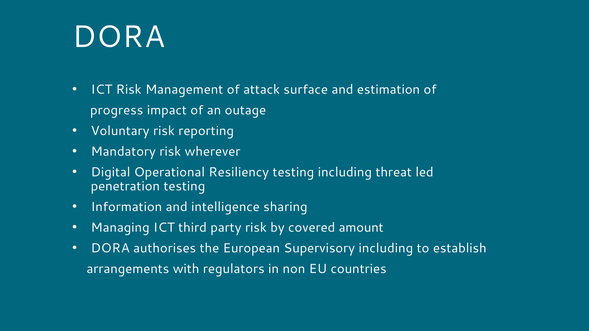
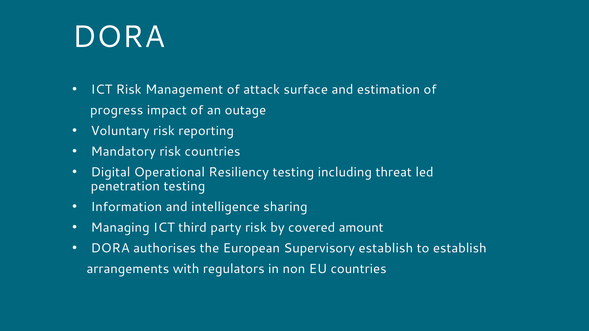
risk wherever: wherever -> countries
Supervisory including: including -> establish
